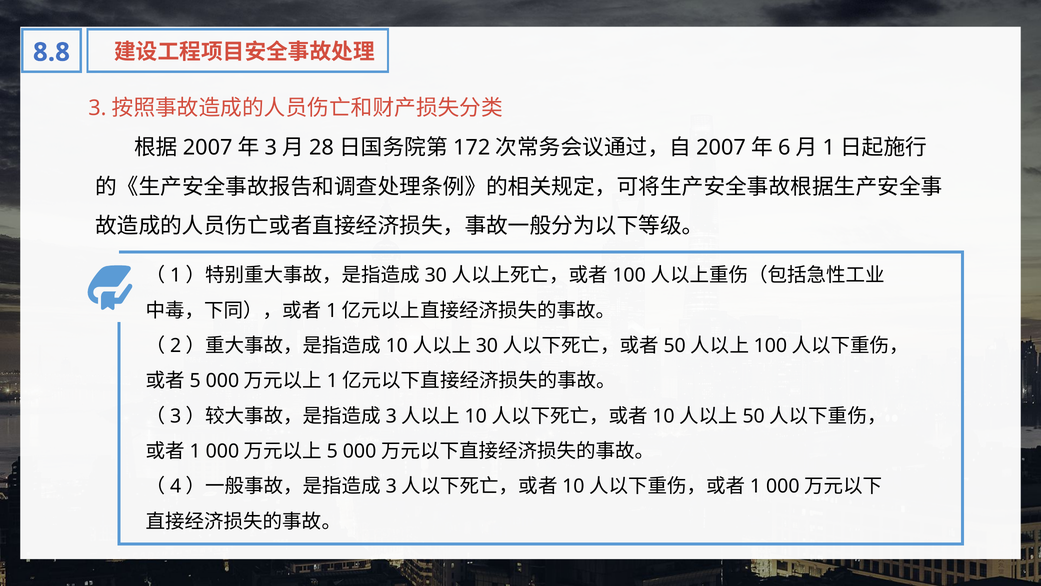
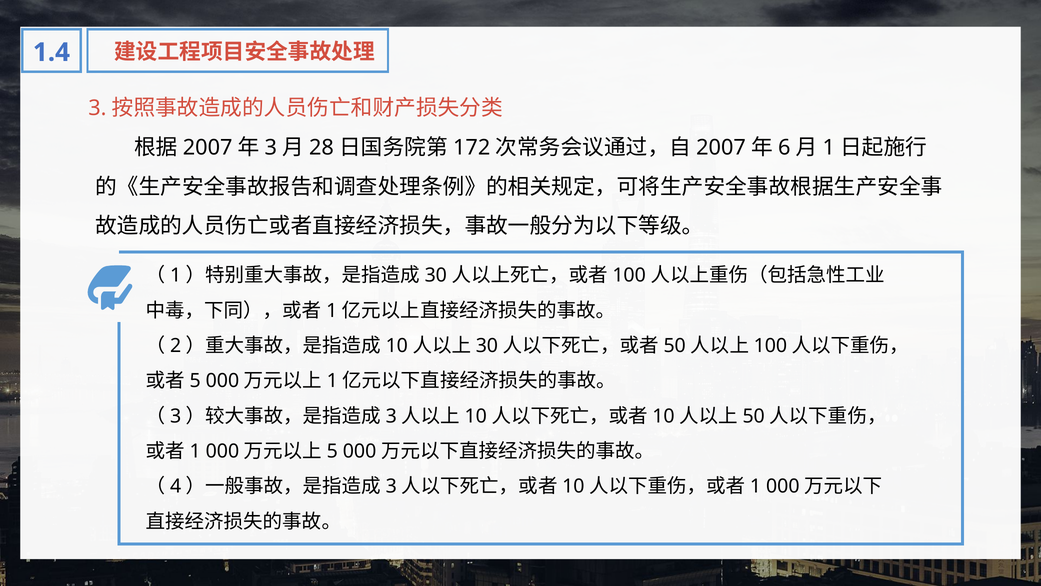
8.8: 8.8 -> 1.4
